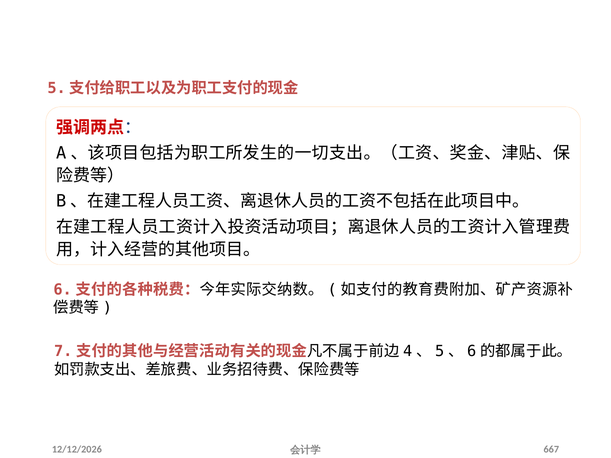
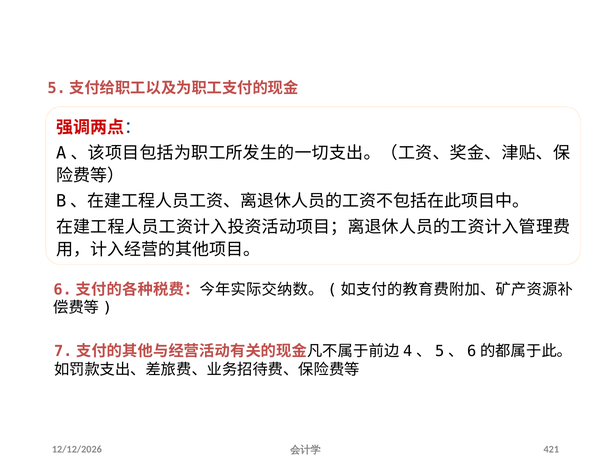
667: 667 -> 421
